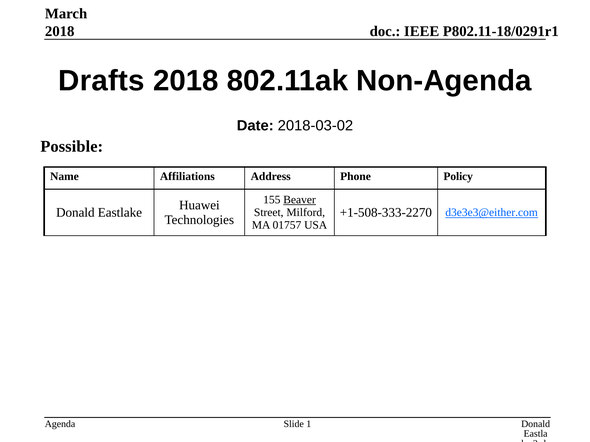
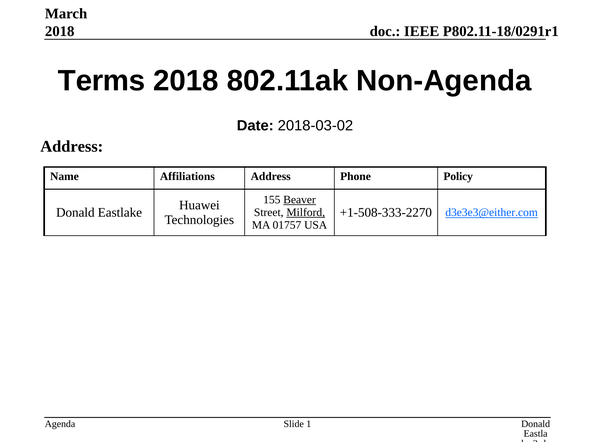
Drafts: Drafts -> Terms
Possible at (72, 147): Possible -> Address
Milford underline: none -> present
